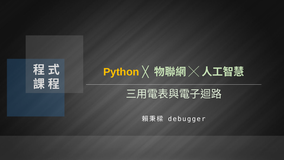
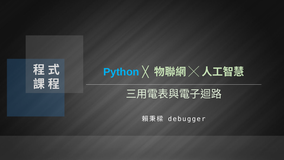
Python colour: yellow -> light blue
